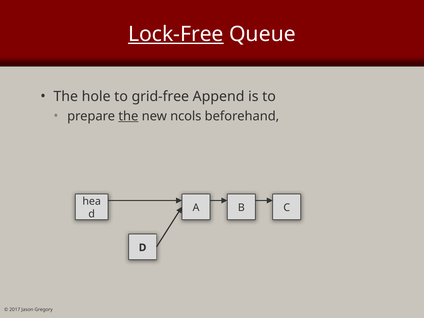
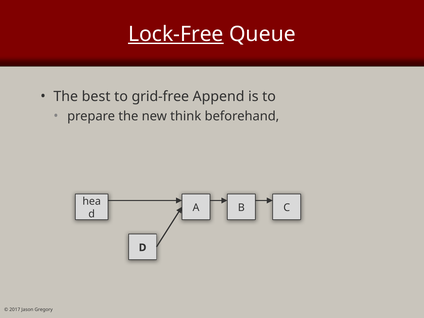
hole: hole -> best
the at (128, 116) underline: present -> none
ncols: ncols -> think
